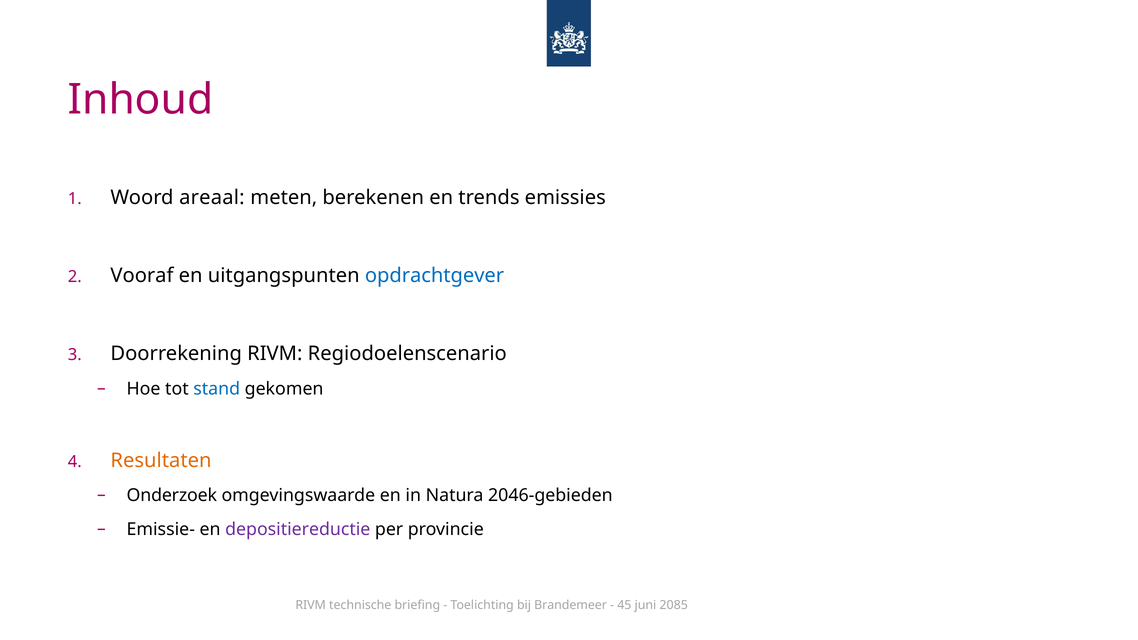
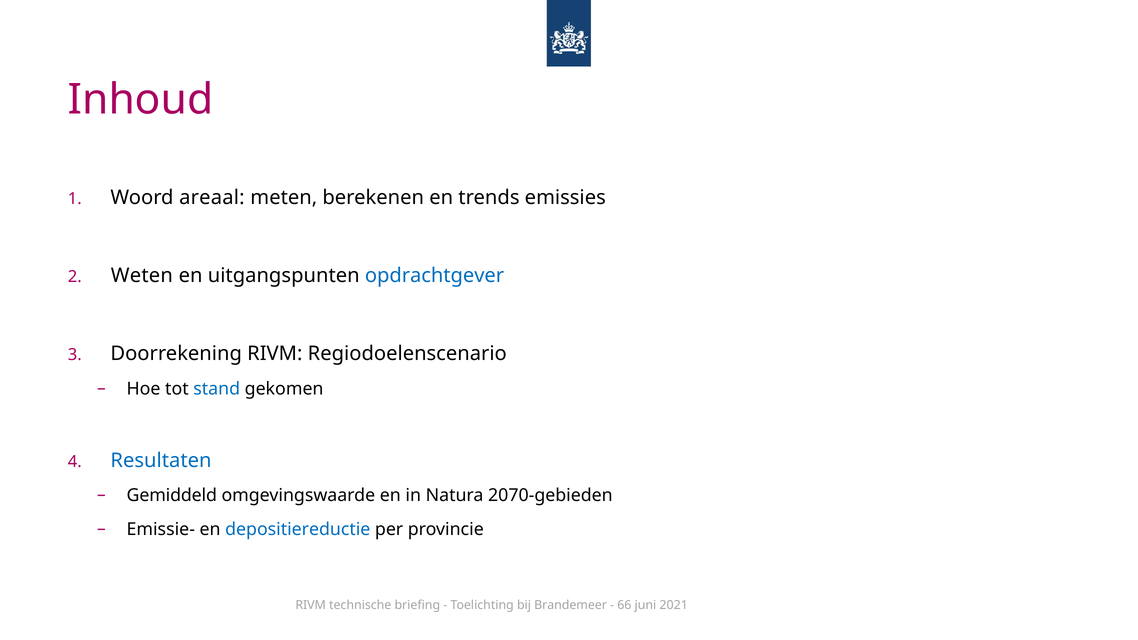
Vooraf: Vooraf -> Weten
Resultaten colour: orange -> blue
Onderzoek: Onderzoek -> Gemiddeld
2046-gebieden: 2046-gebieden -> 2070-gebieden
depositiereductie colour: purple -> blue
45: 45 -> 66
2085: 2085 -> 2021
